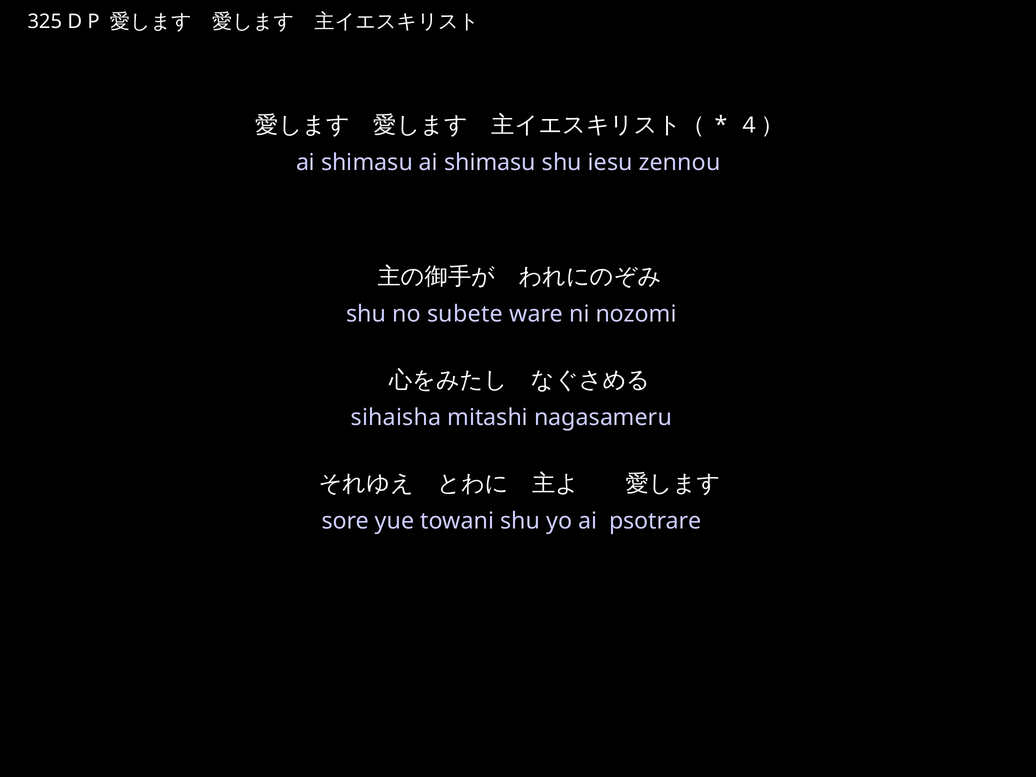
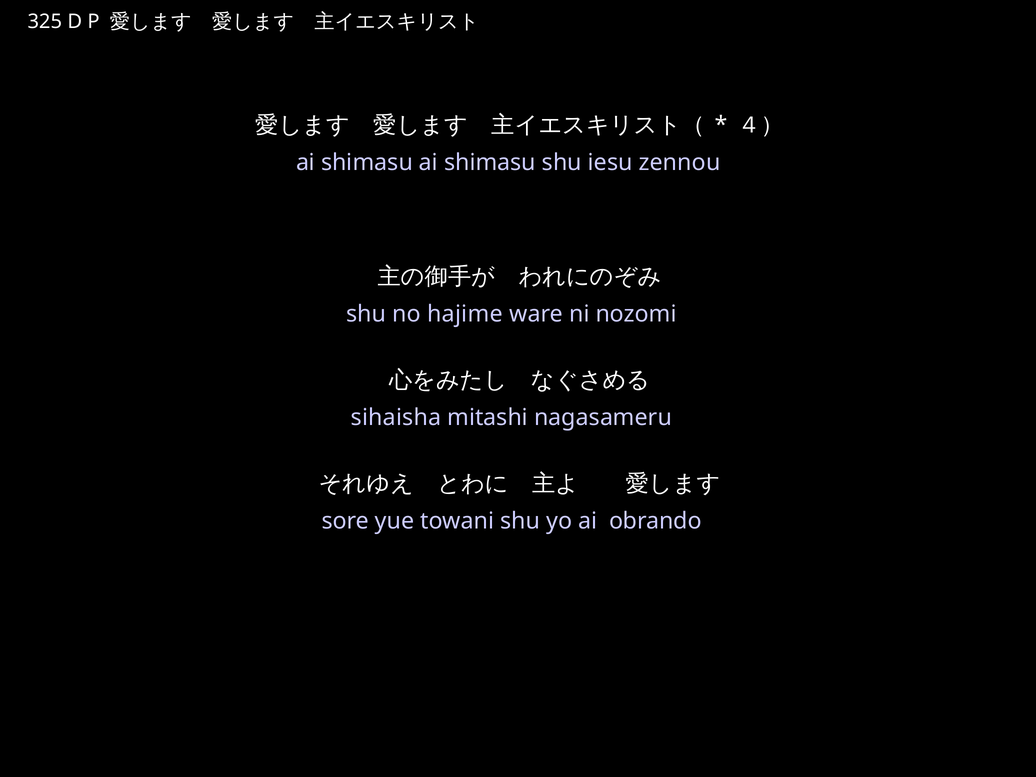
subete: subete -> hajime
psotrare: psotrare -> obrando
